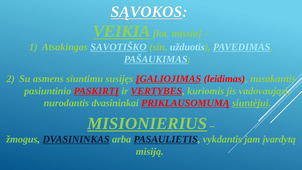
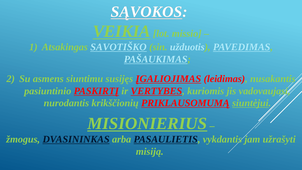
dvasininkai: dvasininkai -> krikščionių
įvardytą: įvardytą -> užrašyti
